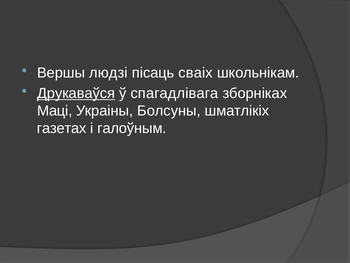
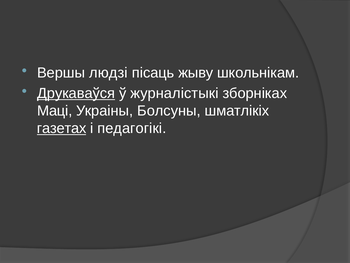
сваіх: сваіх -> жыву
спагадлівага: спагадлівага -> журналістыкі
газетах underline: none -> present
галоўным: галоўным -> педагогікі
